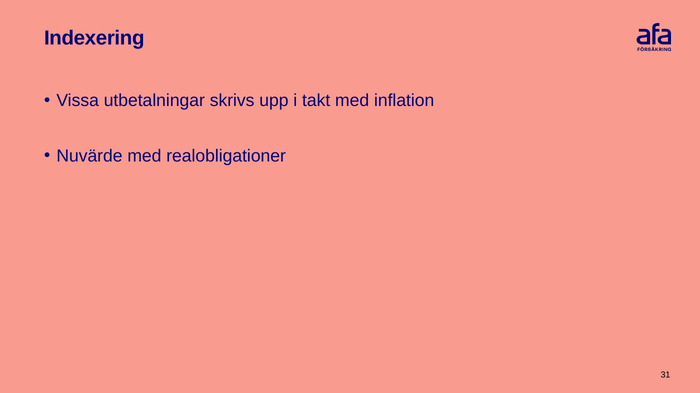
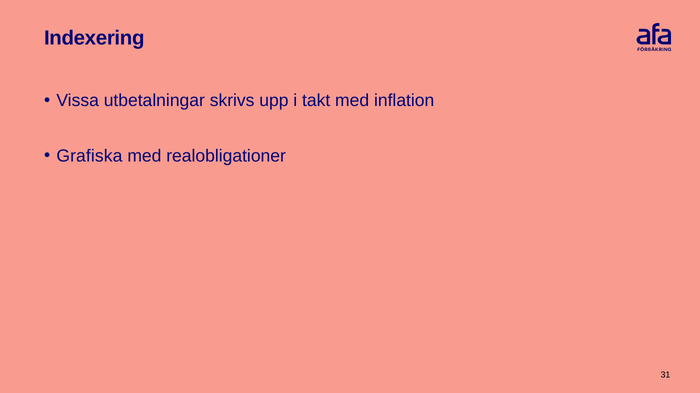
Nuvärde: Nuvärde -> Grafiska
